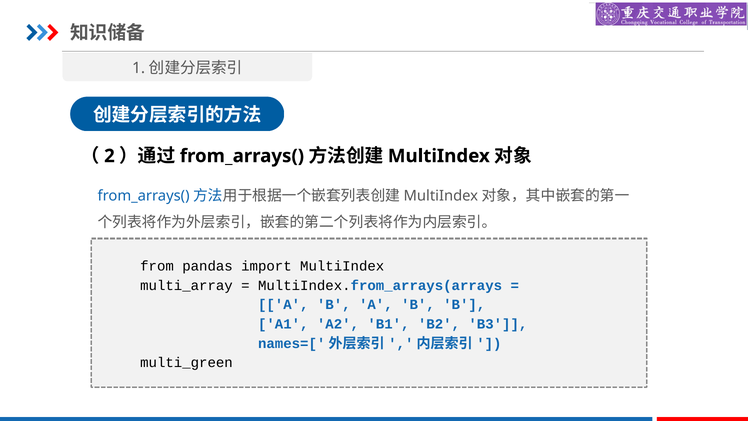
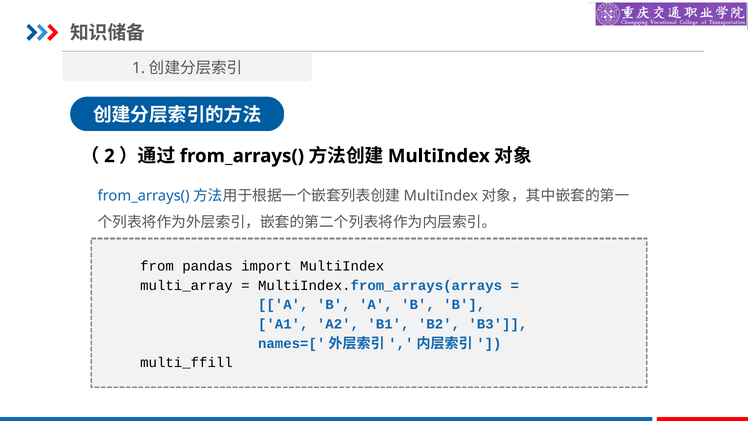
multi_green: multi_green -> multi_ffill
